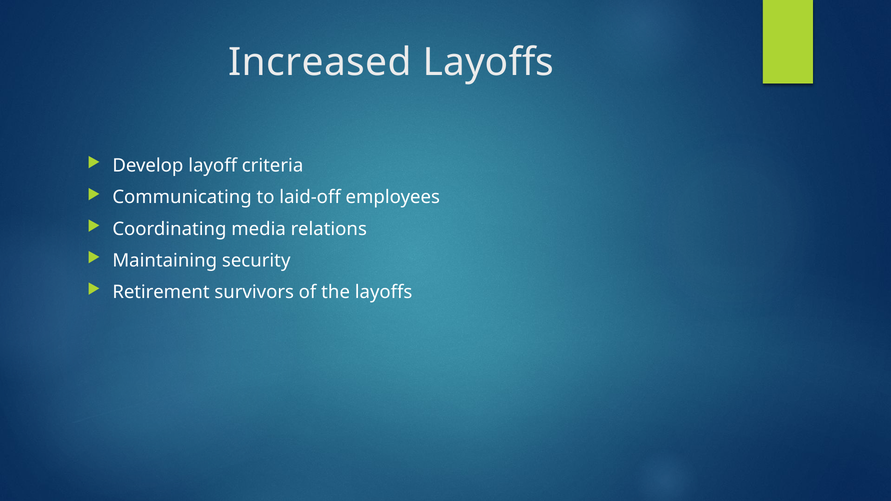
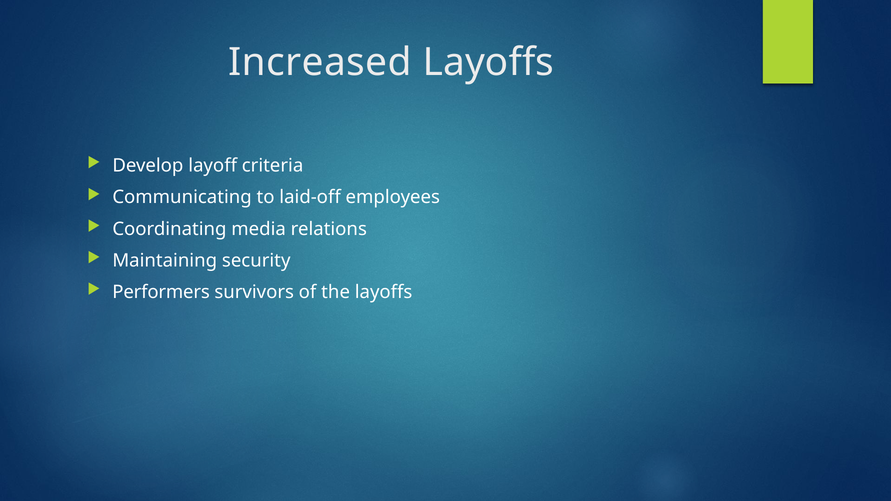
Retirement: Retirement -> Performers
